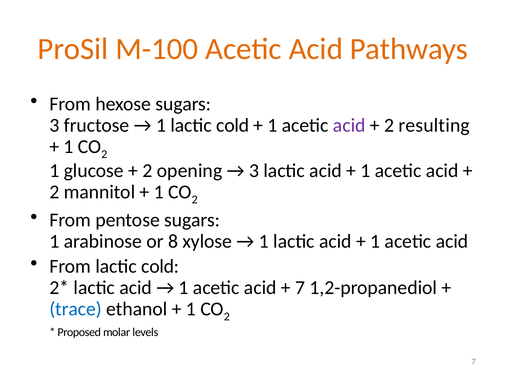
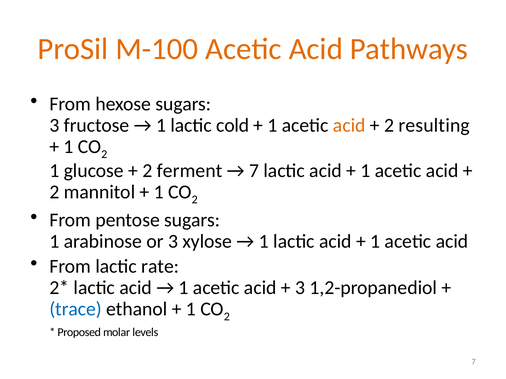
acid at (349, 126) colour: purple -> orange
opening: opening -> ferment
3 at (254, 171): 3 -> 7
or 8: 8 -> 3
From lactic cold: cold -> rate
7 at (300, 288): 7 -> 3
